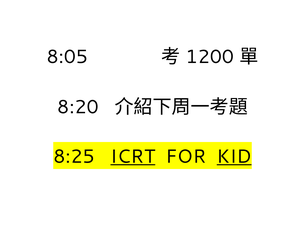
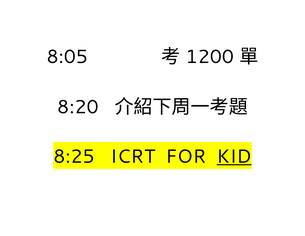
ICRT underline: present -> none
